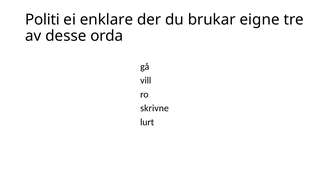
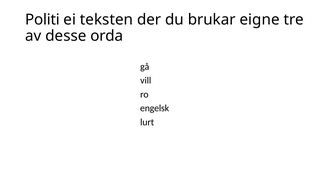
enklare: enklare -> teksten
skrivne: skrivne -> engelsk
